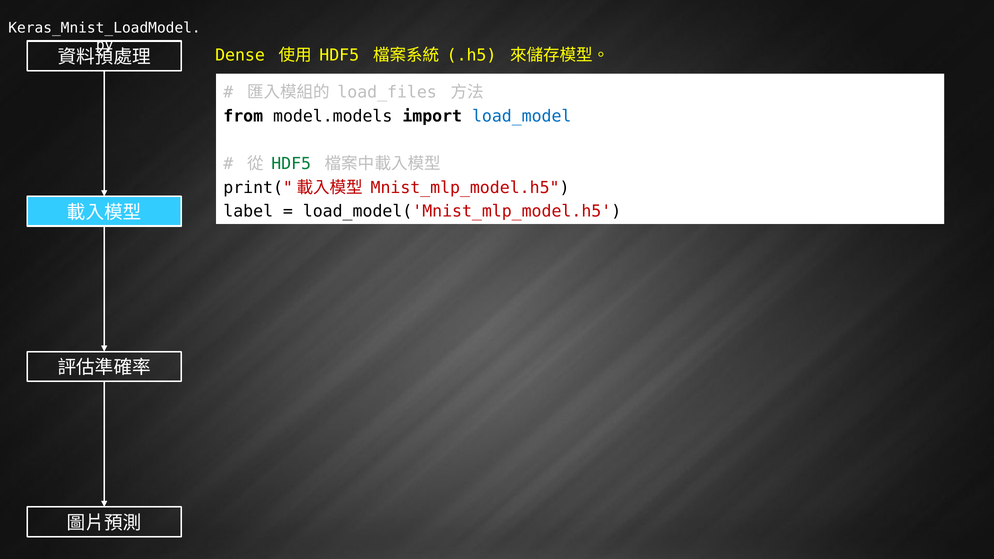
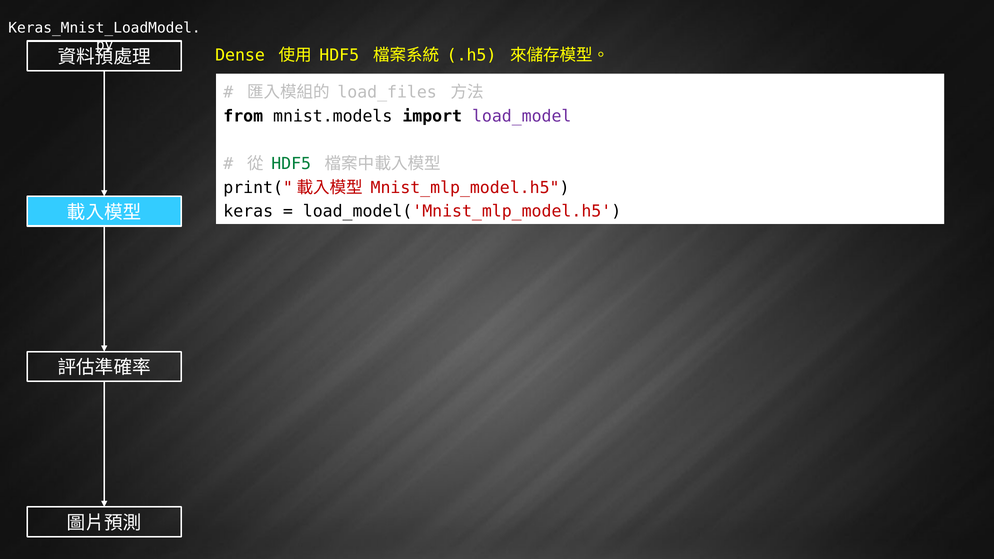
model.models: model.models -> mnist.models
load_model colour: blue -> purple
label: label -> keras
